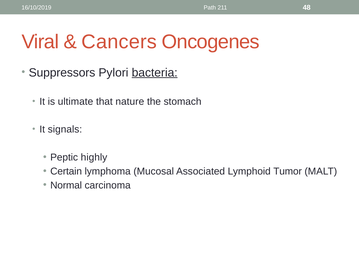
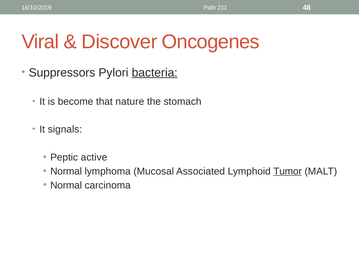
Cancers: Cancers -> Discover
ultimate: ultimate -> become
highly: highly -> active
Certain at (66, 171): Certain -> Normal
Tumor underline: none -> present
